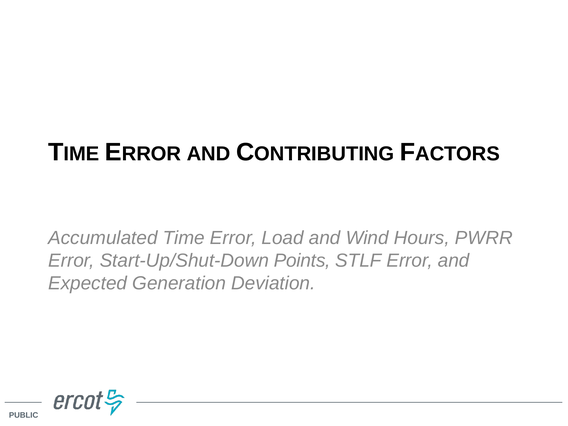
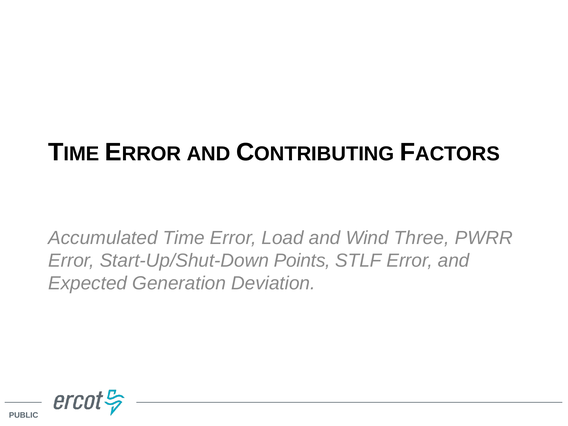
Hours: Hours -> Three
